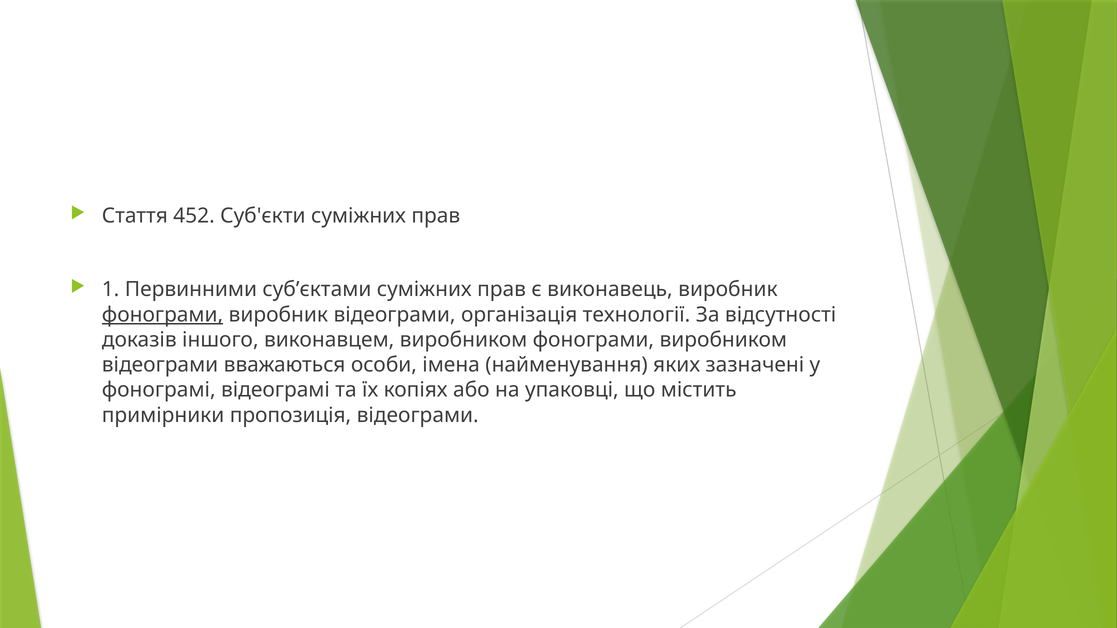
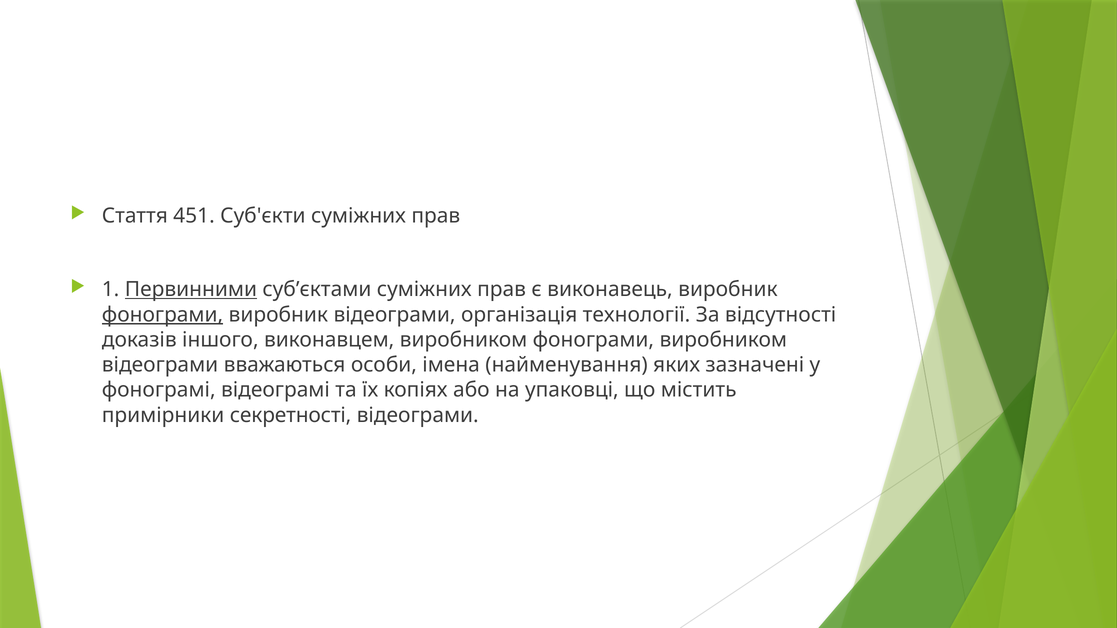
452: 452 -> 451
Первинними underline: none -> present
пропозиція: пропозиція -> секретності
